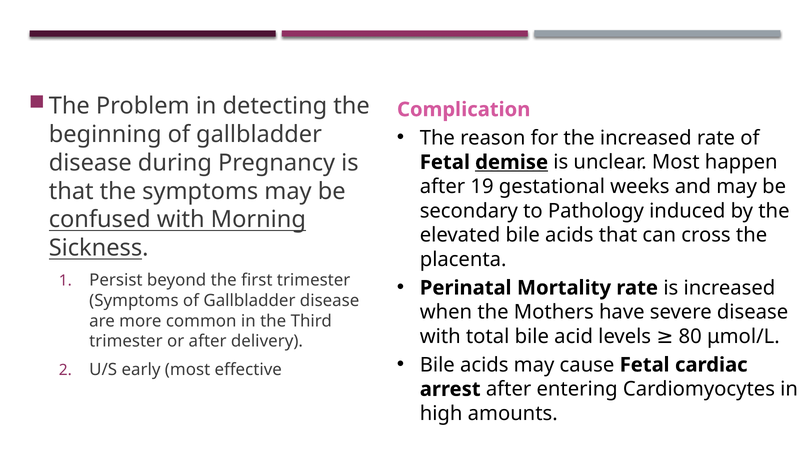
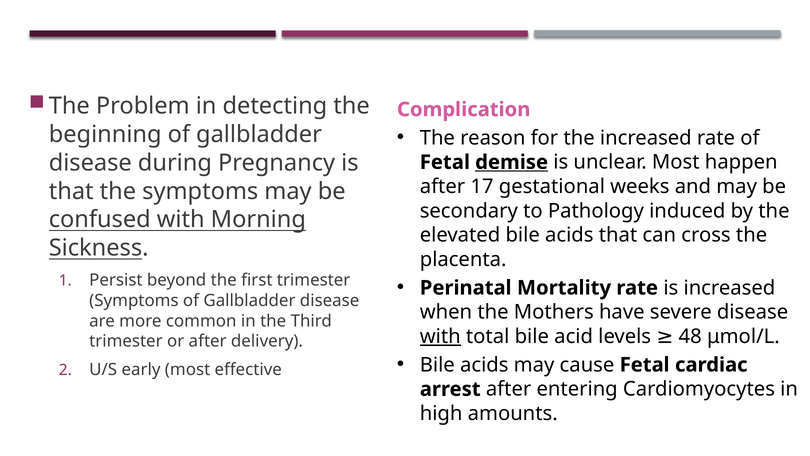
19: 19 -> 17
with at (440, 336) underline: none -> present
80: 80 -> 48
